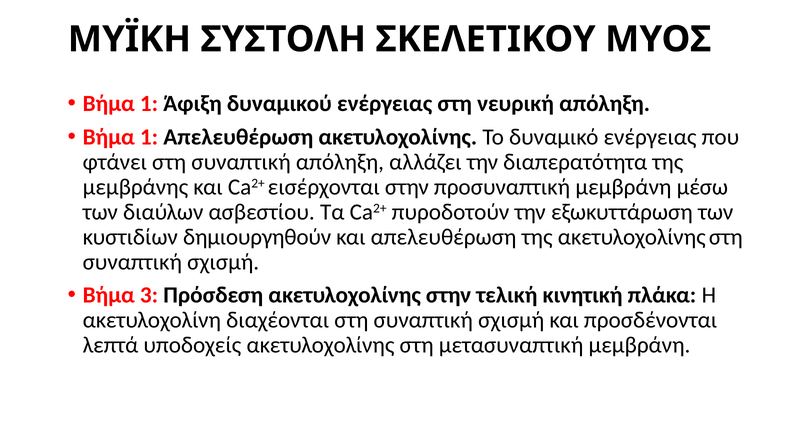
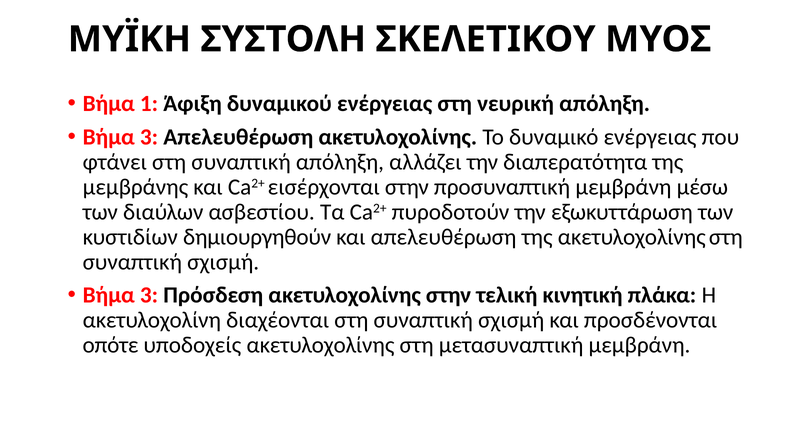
1 at (149, 137): 1 -> 3
λεπτά: λεπτά -> οπότε
